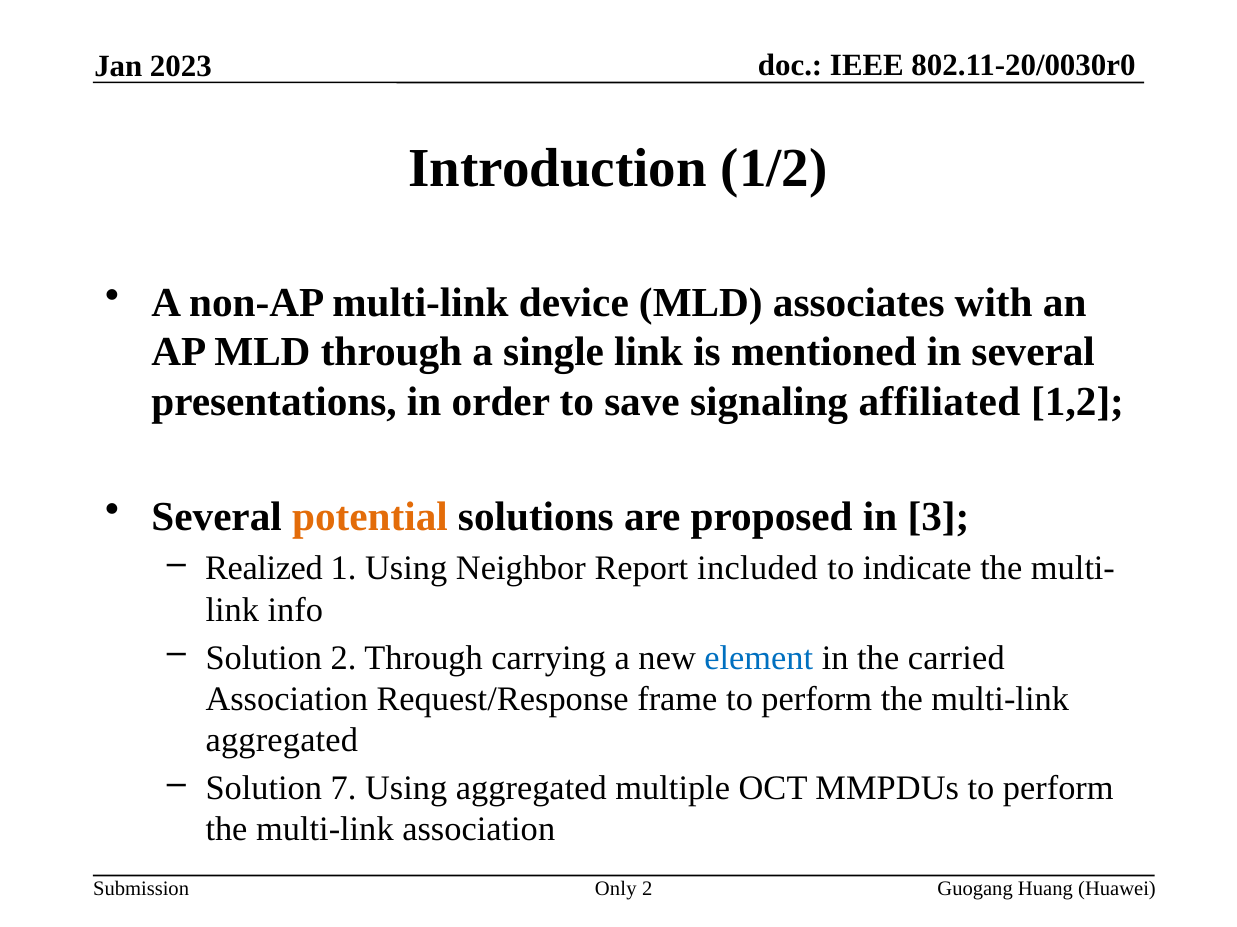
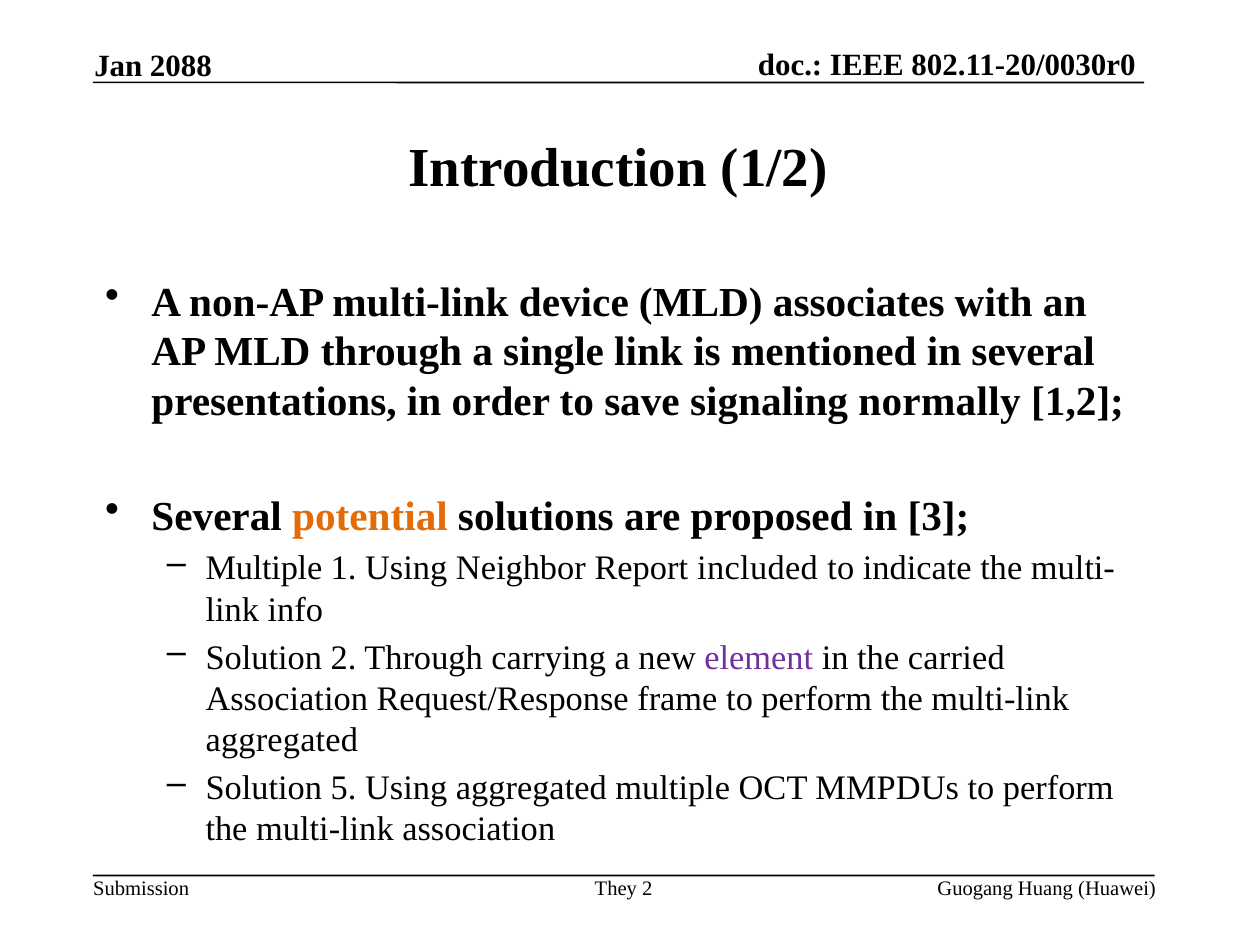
2023: 2023 -> 2088
affiliated: affiliated -> normally
Realized at (264, 569): Realized -> Multiple
element colour: blue -> purple
7: 7 -> 5
Only: Only -> They
